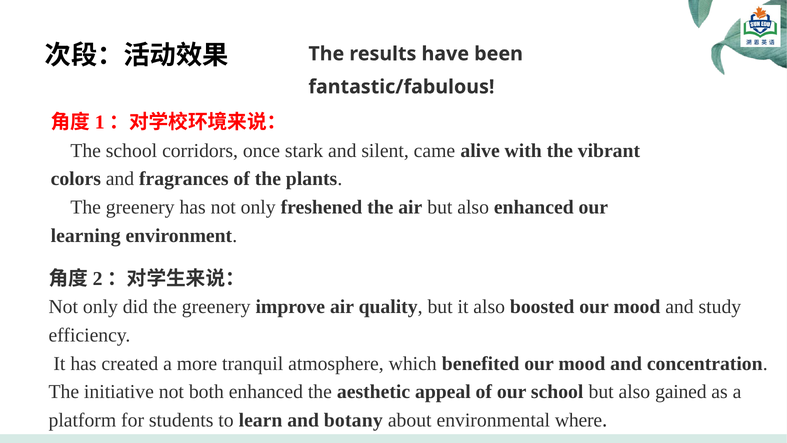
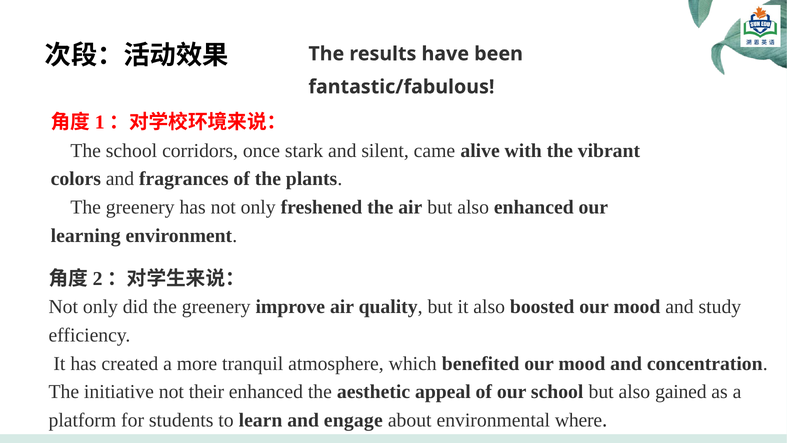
both: both -> their
botany: botany -> engage
